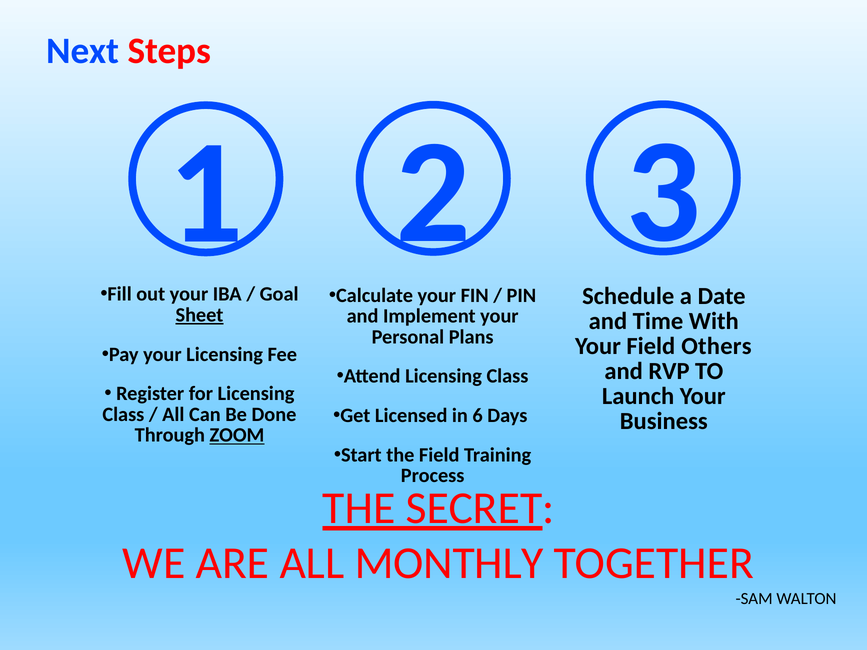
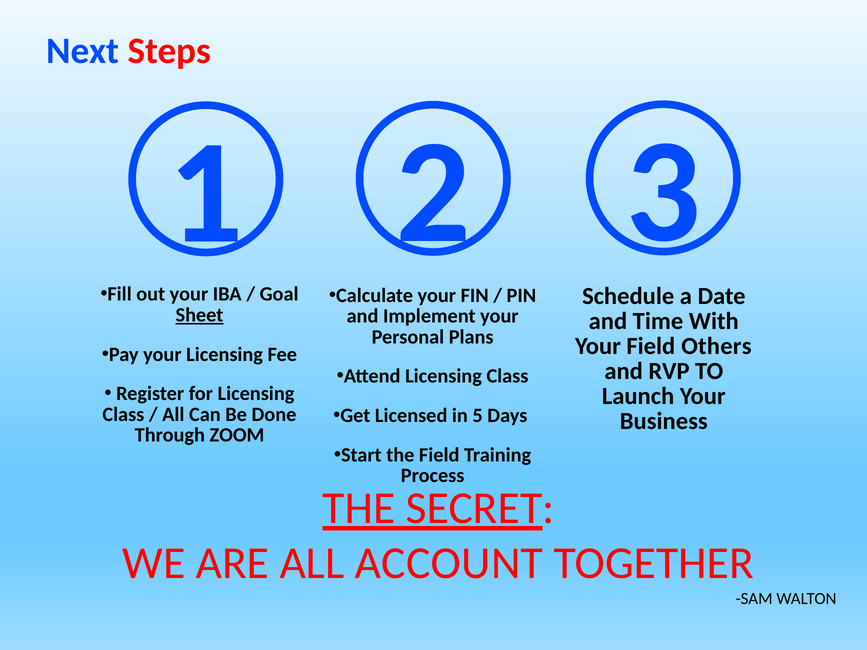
6: 6 -> 5
ZOOM underline: present -> none
MONTHLY: MONTHLY -> ACCOUNT
